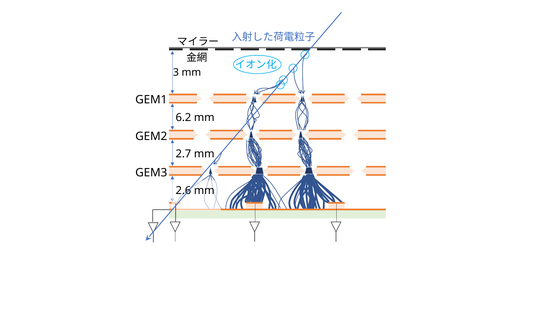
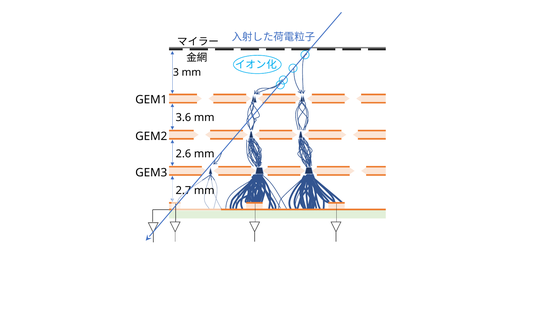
6.2: 6.2 -> 3.6
2.7: 2.7 -> 2.6
2.6: 2.6 -> 2.7
